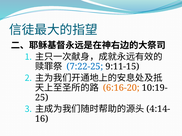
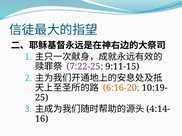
7:22-25 colour: blue -> purple
